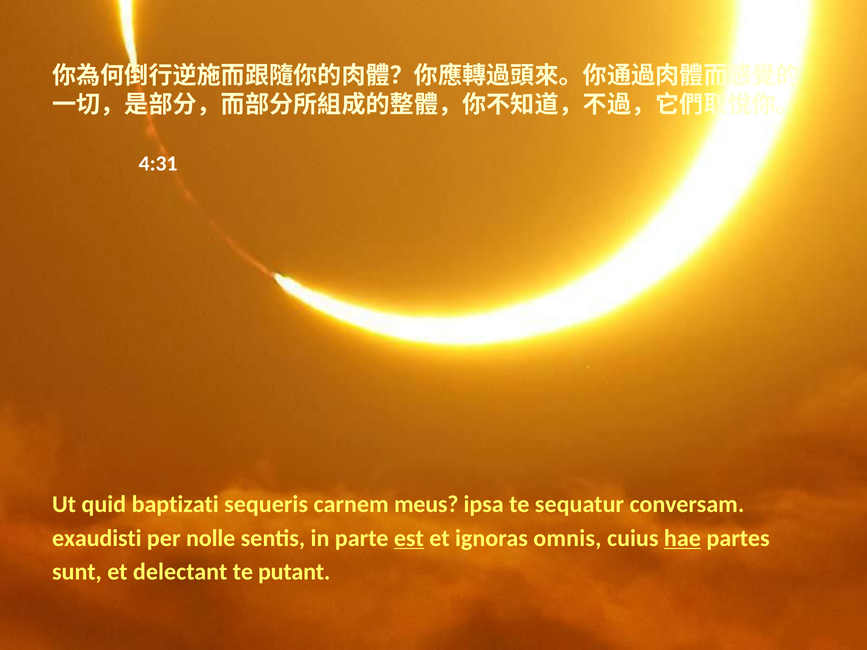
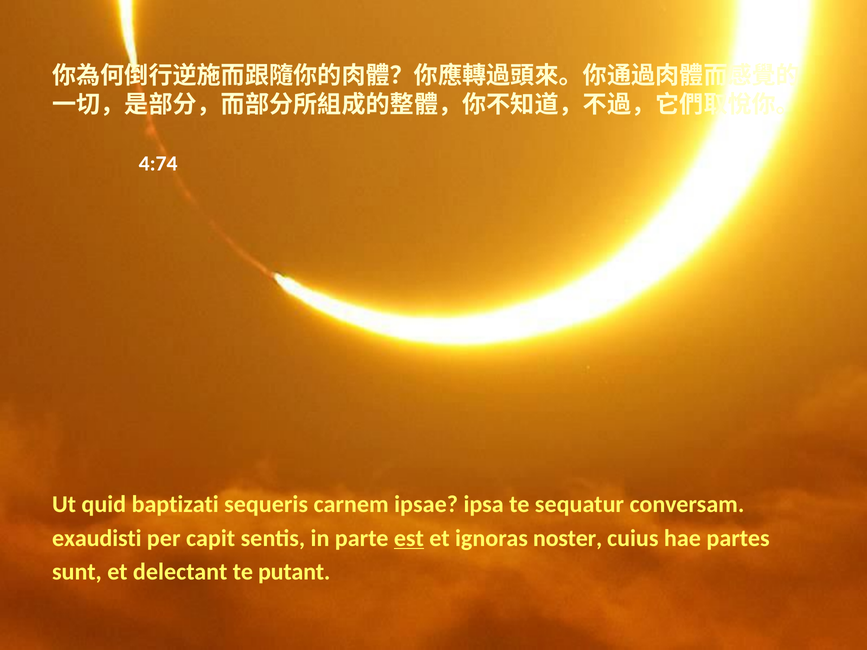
4:31: 4:31 -> 4:74
meus: meus -> ipsae
nolle: nolle -> capit
omnis: omnis -> noster
hae underline: present -> none
